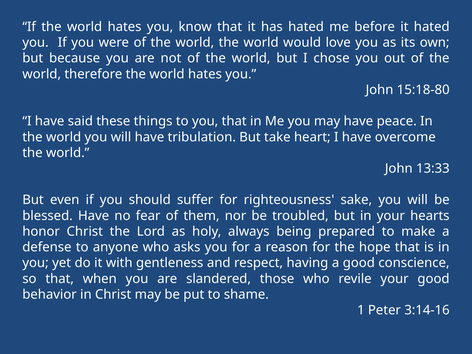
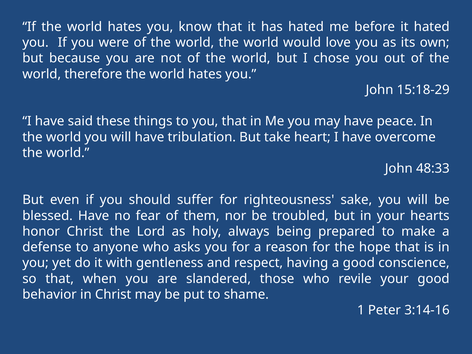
15:18-80: 15:18-80 -> 15:18-29
13:33: 13:33 -> 48:33
